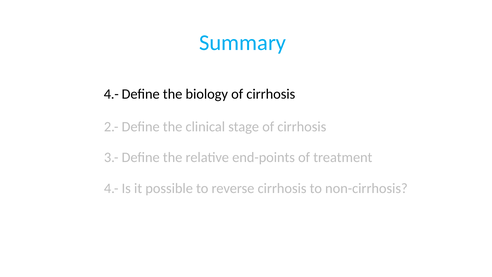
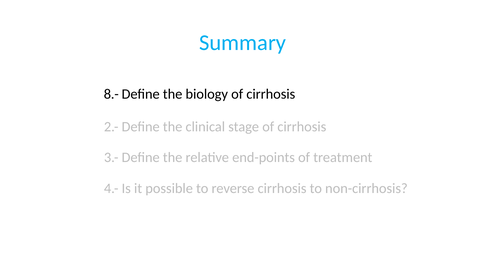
4.- at (111, 94): 4.- -> 8.-
